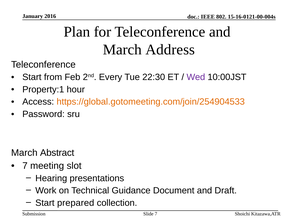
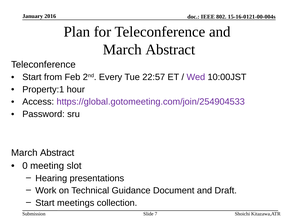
Address at (170, 50): Address -> Abstract
22:30: 22:30 -> 22:57
https://global.gotomeeting.com/join/254904533 colour: orange -> purple
7 at (25, 166): 7 -> 0
prepared: prepared -> meetings
